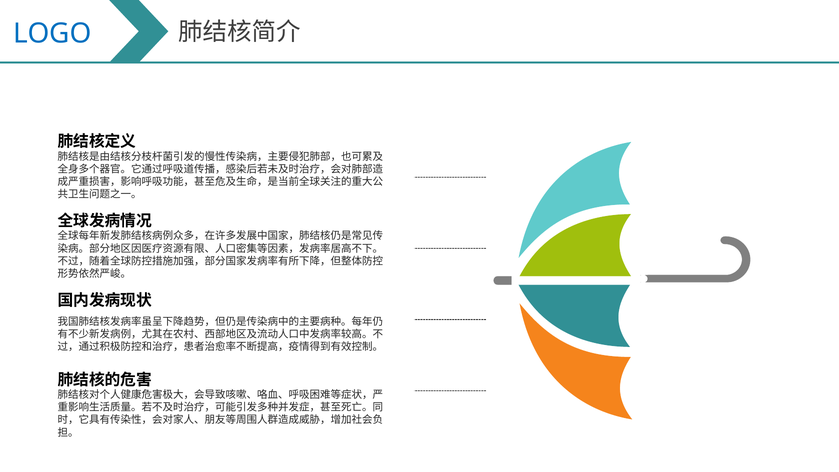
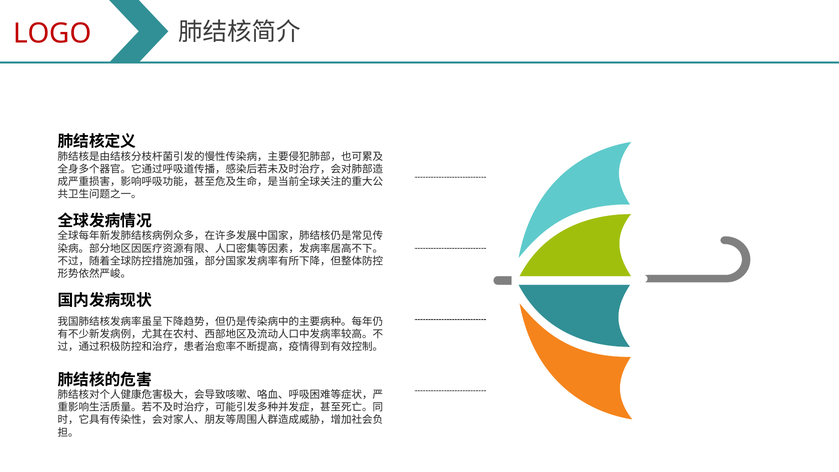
LOGO colour: blue -> red
